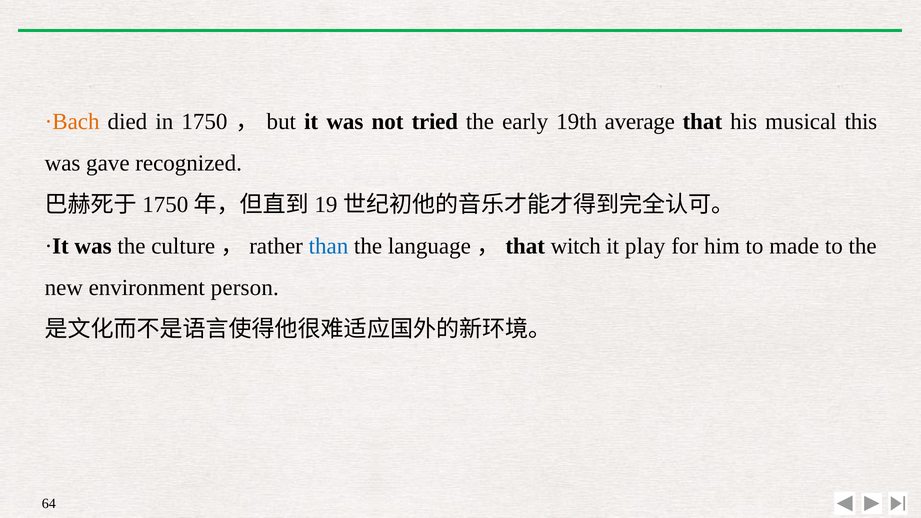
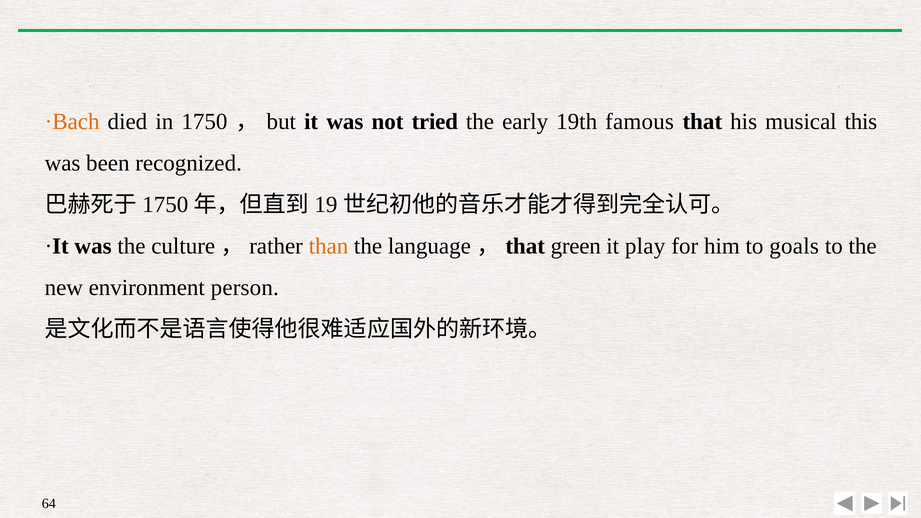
average: average -> famous
gave: gave -> been
than colour: blue -> orange
witch: witch -> green
made: made -> goals
